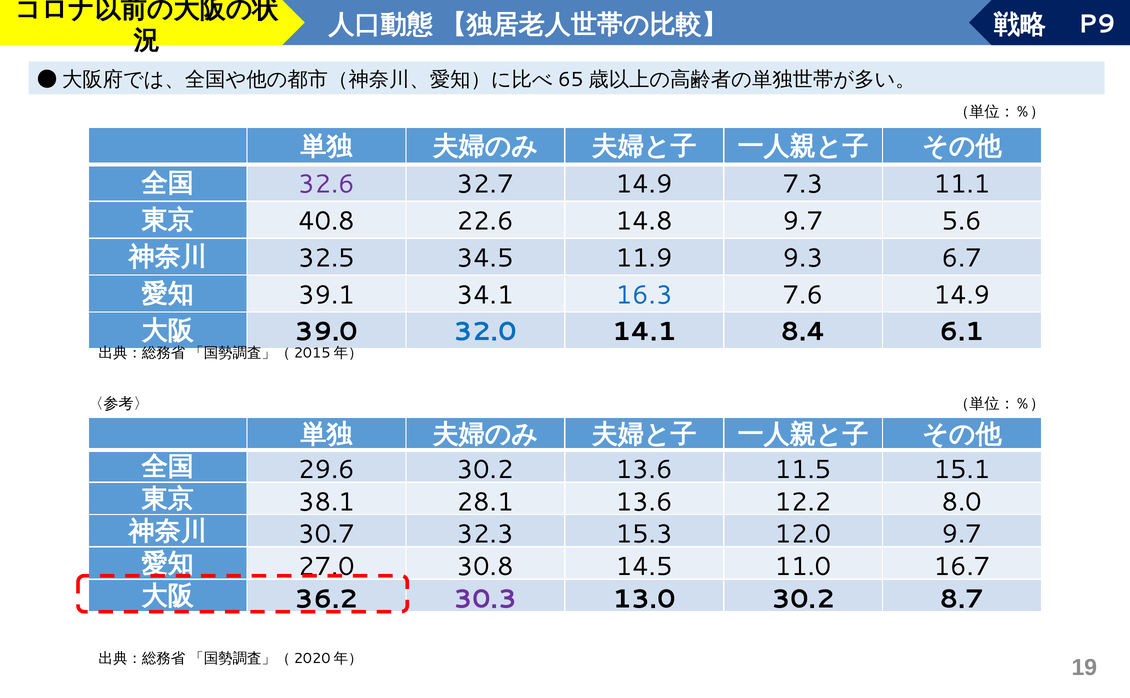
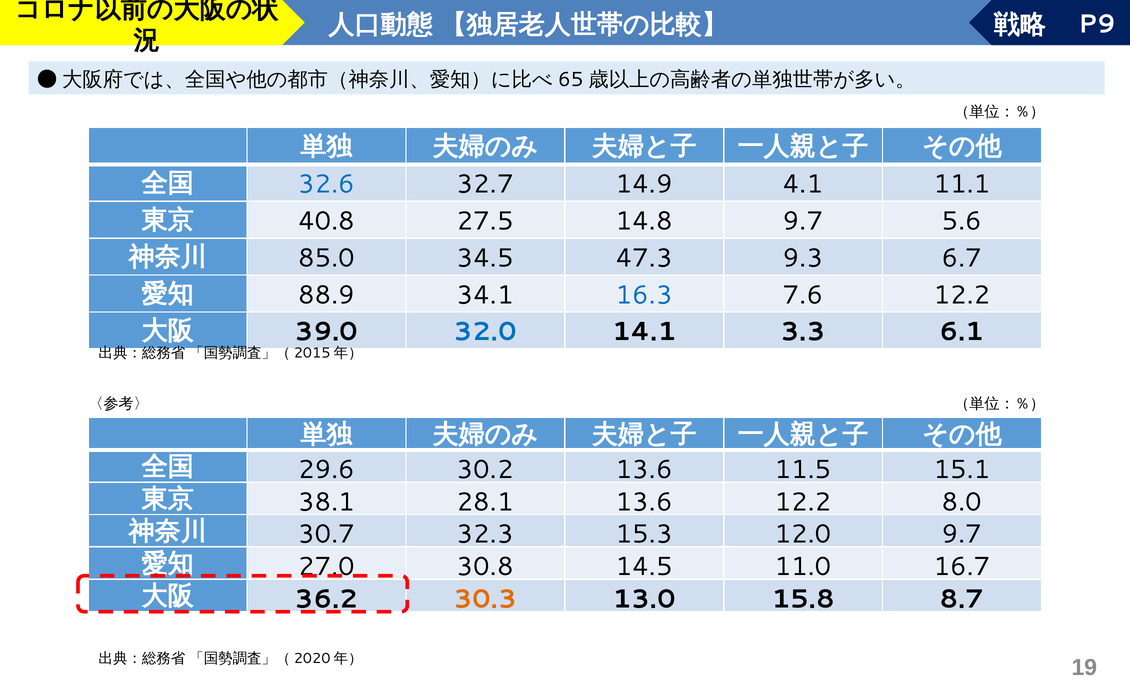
32.6 colour: purple -> blue
7.3: 7.3 -> 4.1
22.6: 22.6 -> 27.5
32.5: 32.5 -> 85.0
11.9: 11.9 -> 47.3
39.1: 39.1 -> 88.9
7.6 14.9: 14.9 -> 12.2
8.4: 8.4 -> 3.3
30.3 colour: purple -> orange
13.0 30.2: 30.2 -> 15.8
